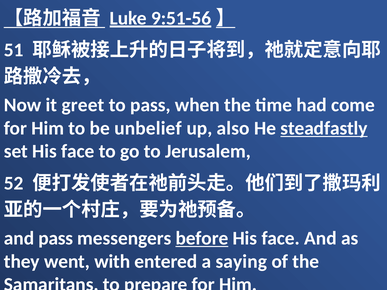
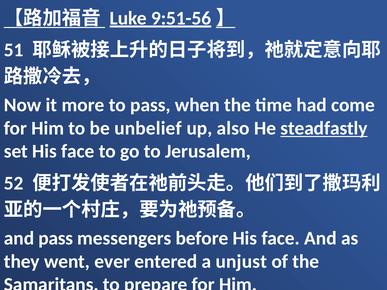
greet: greet -> more
before underline: present -> none
with: with -> ever
saying: saying -> unjust
